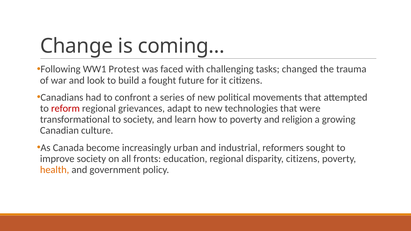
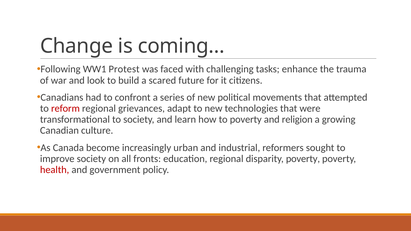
changed: changed -> enhance
fought: fought -> scared
disparity citizens: citizens -> poverty
health colour: orange -> red
